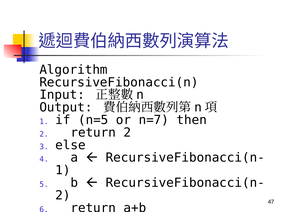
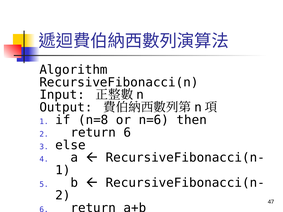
n=5: n=5 -> n=8
n=7: n=7 -> n=6
return 2: 2 -> 6
